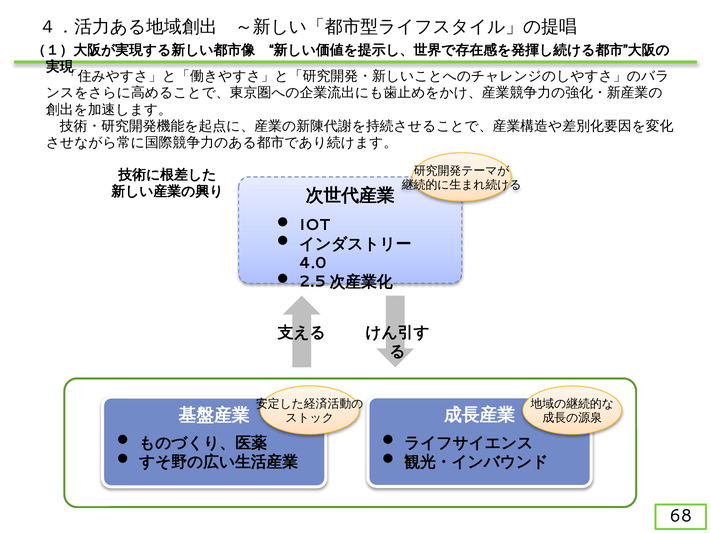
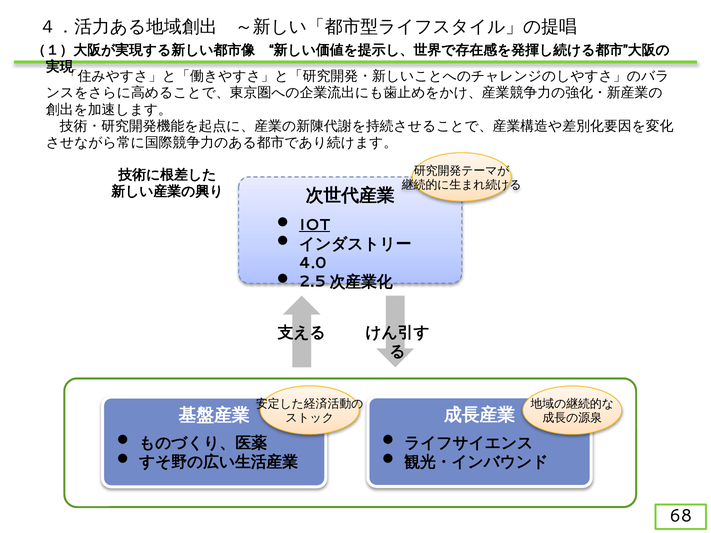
IOT underline: none -> present
